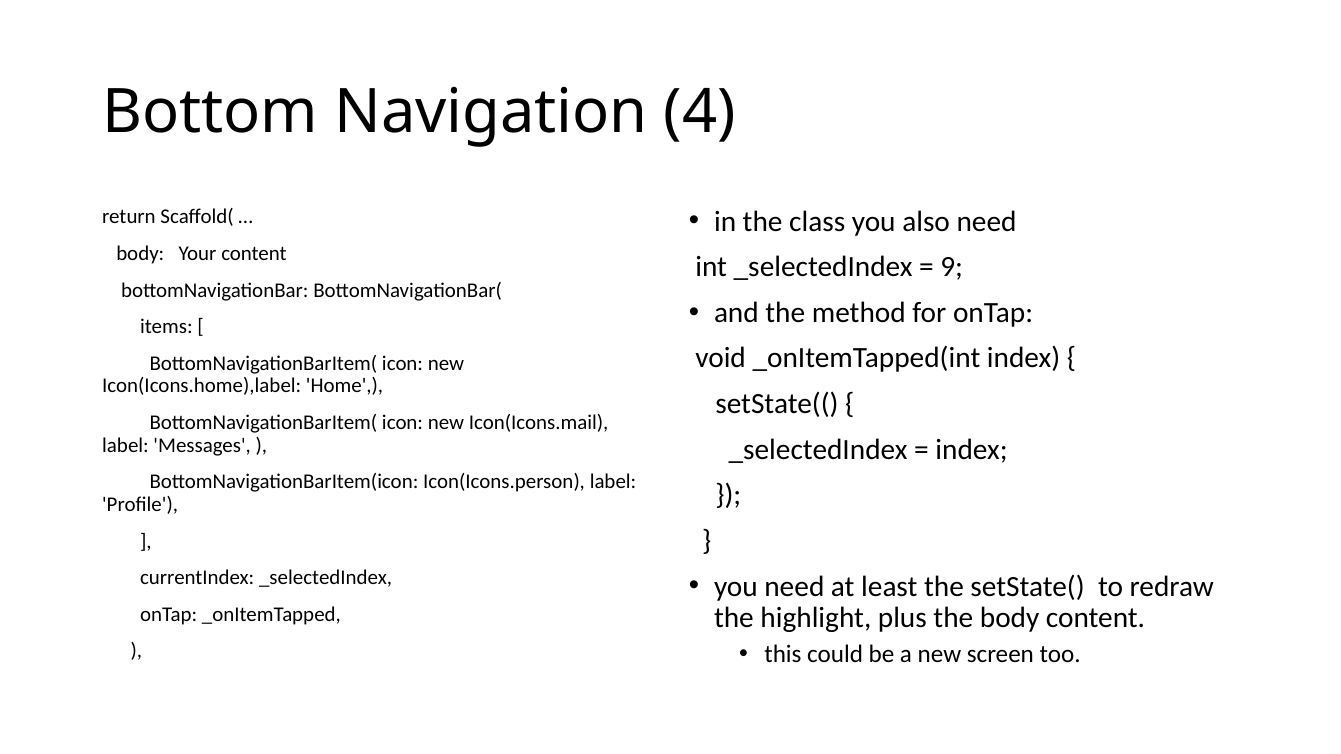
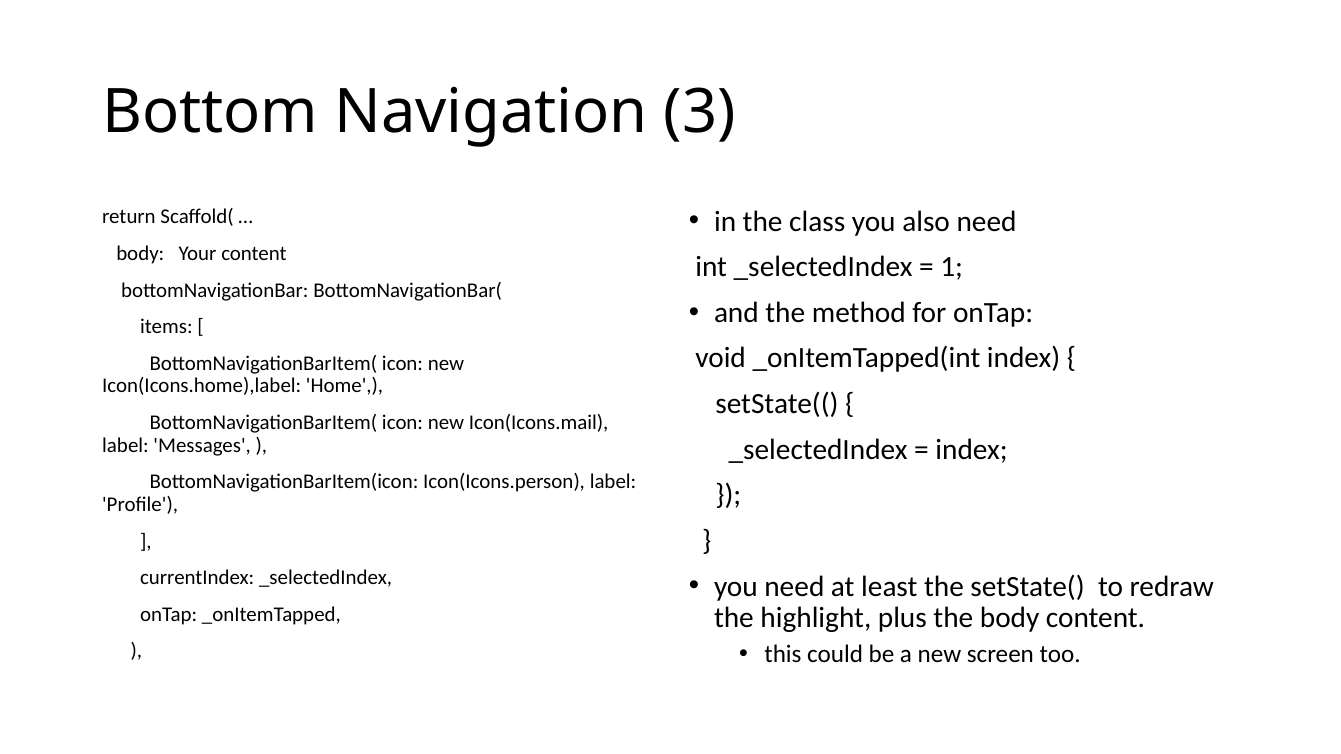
4: 4 -> 3
9: 9 -> 1
